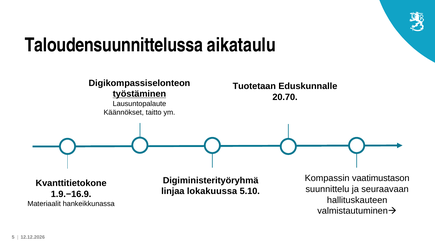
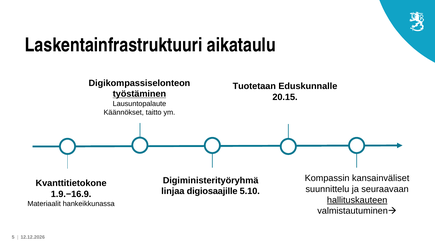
Taloudensuunnittelussa: Taloudensuunnittelussa -> Laskentainfrastruktuuri
20.70: 20.70 -> 20.15
vaatimustason: vaatimustason -> kansainväliset
lokakuussa: lokakuussa -> digiosaajille
hallituskauteen underline: none -> present
